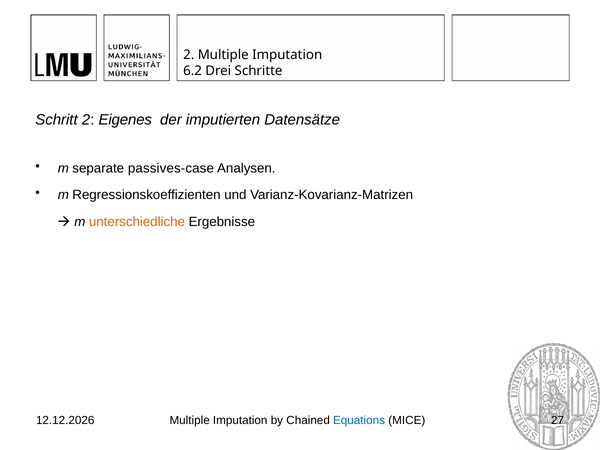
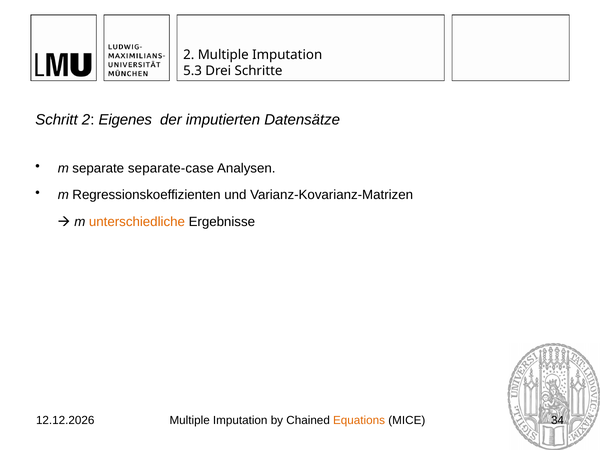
6.2: 6.2 -> 5.3
passives-case: passives-case -> separate-case
Equations colour: blue -> orange
27: 27 -> 34
